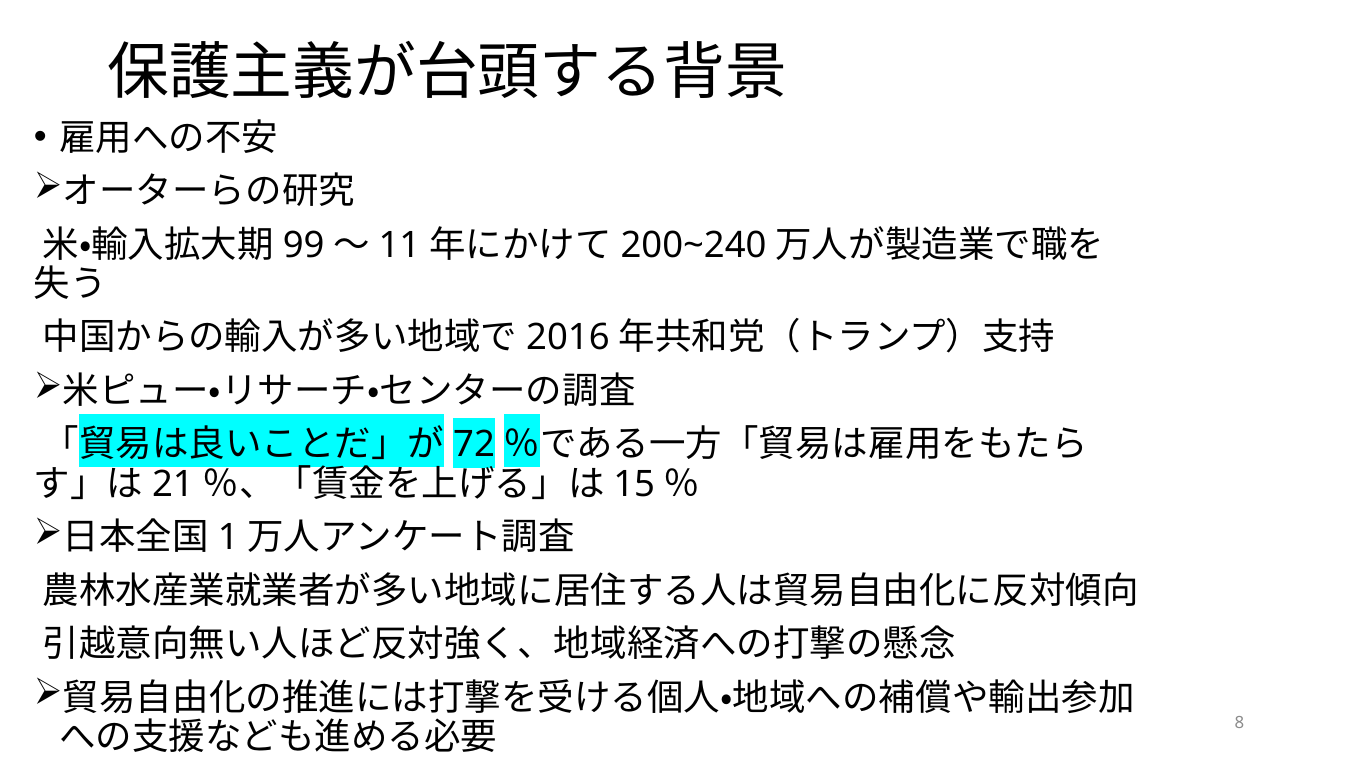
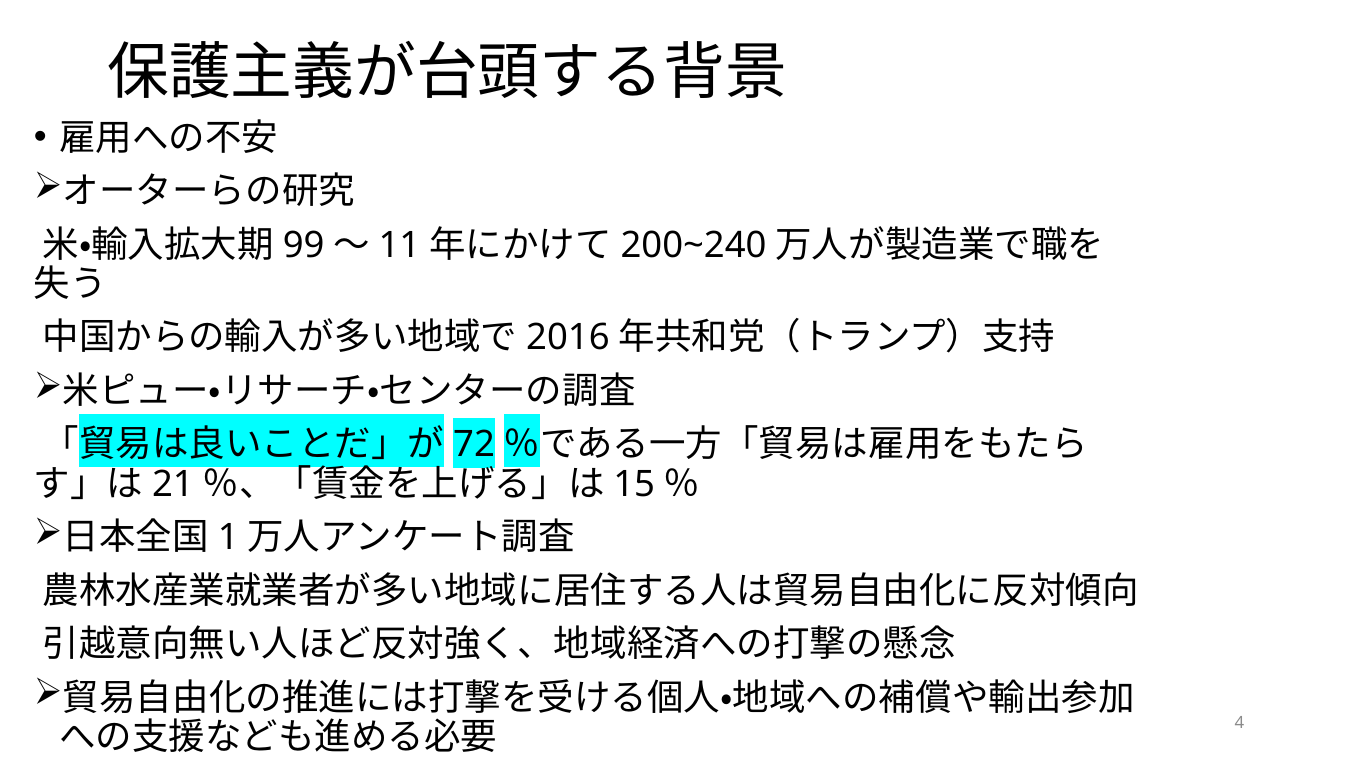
8: 8 -> 4
